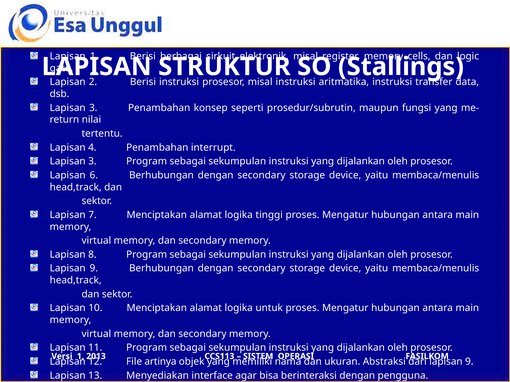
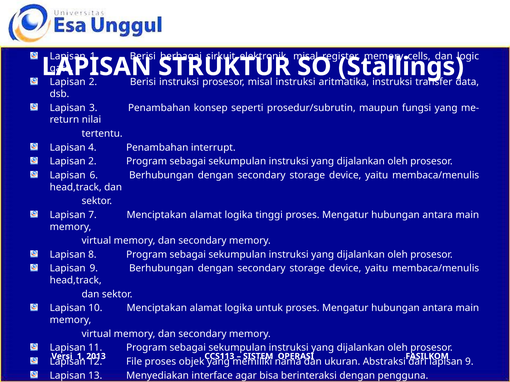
3 at (92, 162): 3 -> 2
File artinya: artinya -> proses
